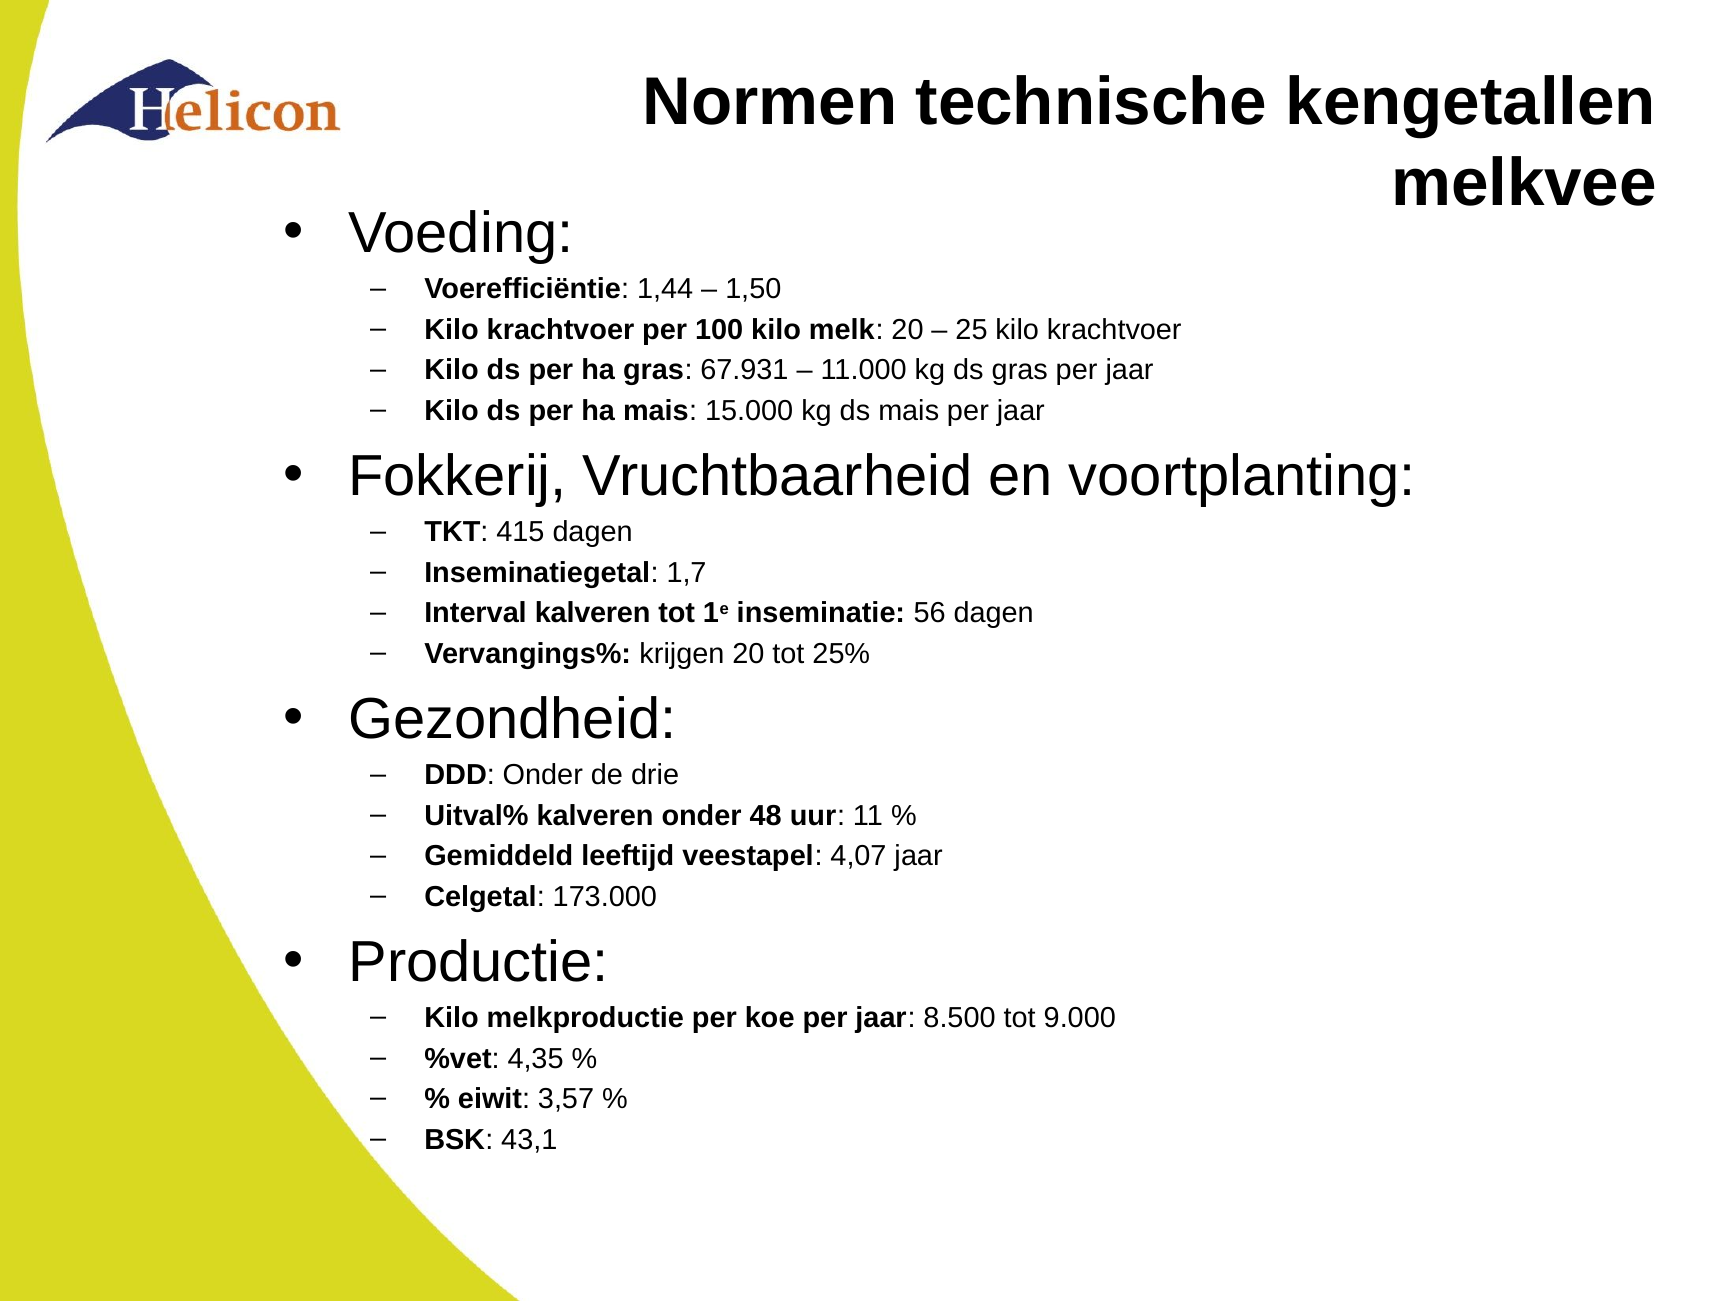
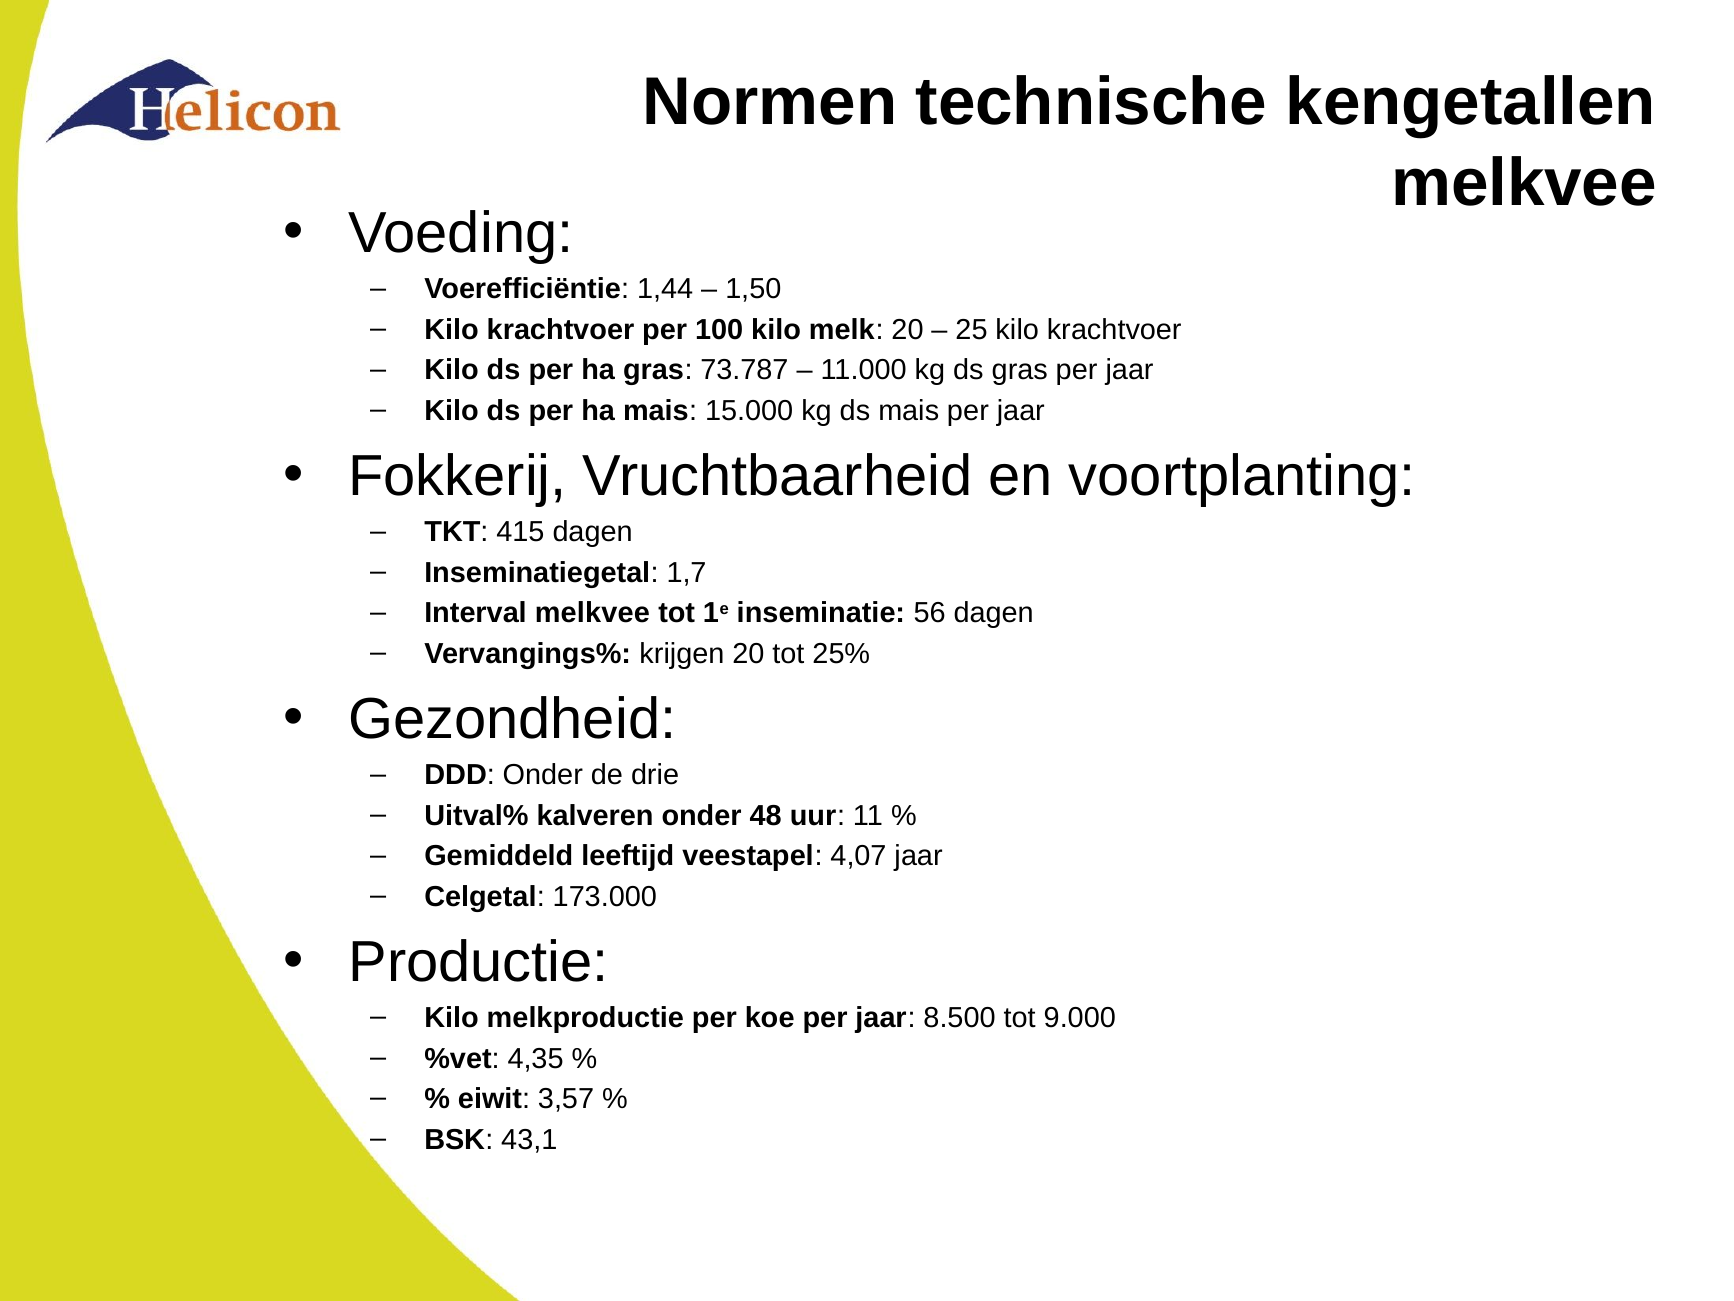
67.931: 67.931 -> 73.787
Interval kalveren: kalveren -> melkvee
